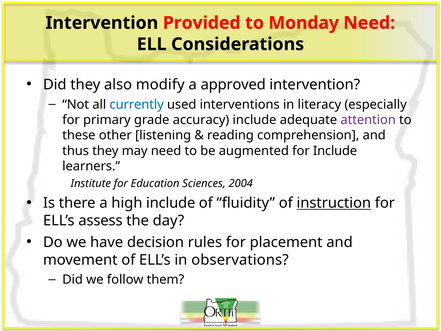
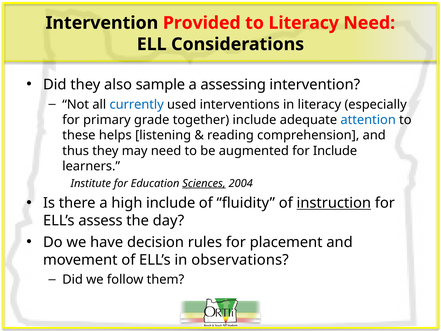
to Monday: Monday -> Literacy
modify: modify -> sample
approved: approved -> assessing
accuracy: accuracy -> together
attention colour: purple -> blue
other: other -> helps
Sciences underline: none -> present
